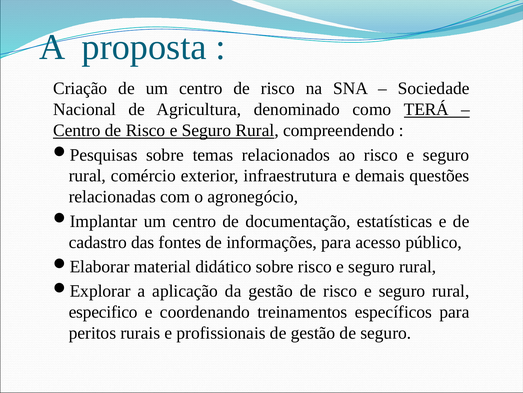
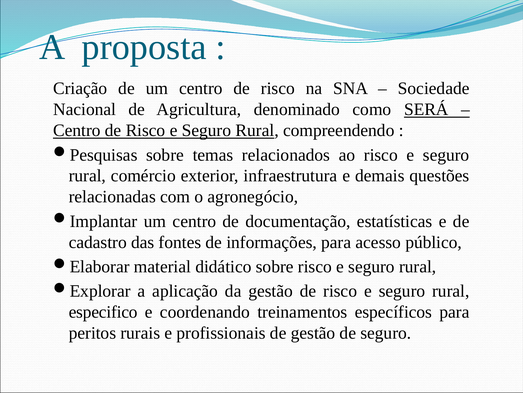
TERÁ: TERÁ -> SERÁ
